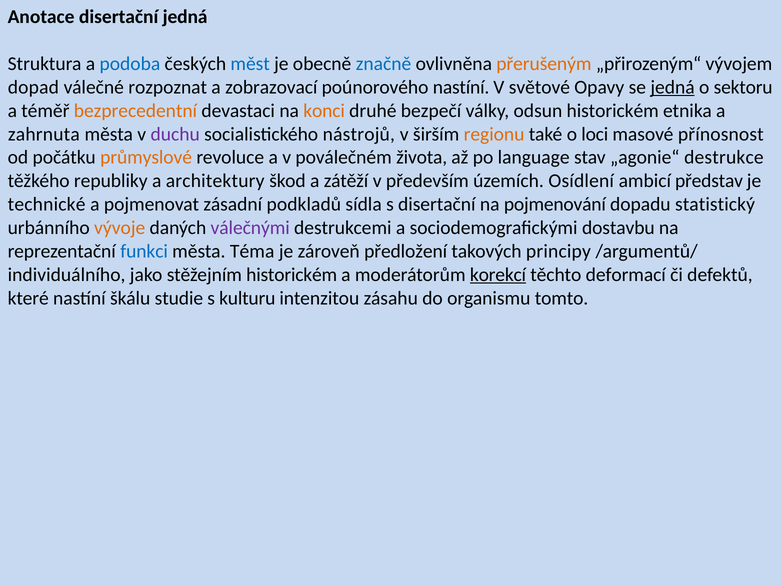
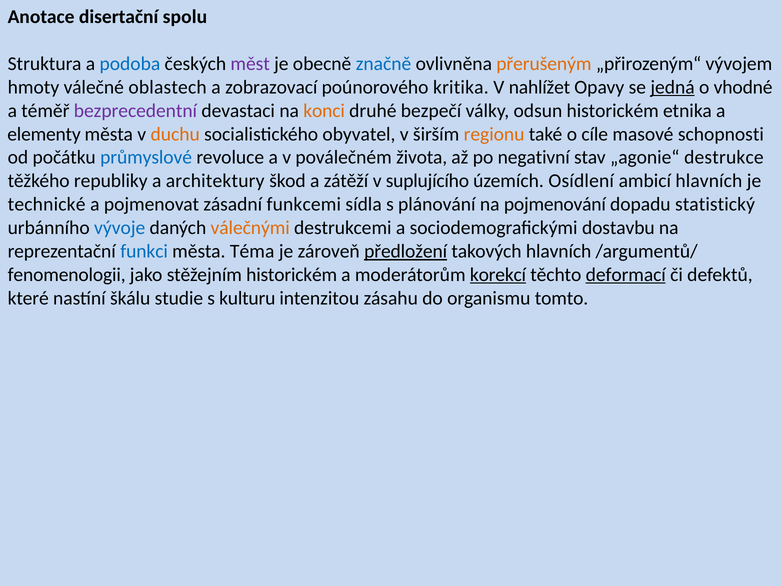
disertační jedná: jedná -> spolu
měst colour: blue -> purple
dopad: dopad -> hmoty
rozpoznat: rozpoznat -> oblastech
poúnorového nastíní: nastíní -> kritika
světové: světové -> nahlížet
sektoru: sektoru -> vhodné
bezprecedentní colour: orange -> purple
zahrnuta: zahrnuta -> elementy
duchu colour: purple -> orange
nástrojů: nástrojů -> obyvatel
loci: loci -> cíle
přínosnost: přínosnost -> schopnosti
průmyslové colour: orange -> blue
language: language -> negativní
především: především -> suplujícího
ambicí představ: představ -> hlavních
podkladů: podkladů -> funkcemi
s disertační: disertační -> plánování
vývoje colour: orange -> blue
válečnými colour: purple -> orange
předložení underline: none -> present
takových principy: principy -> hlavních
individuálního: individuálního -> fenomenologii
deformací underline: none -> present
